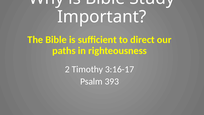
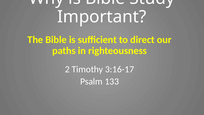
393: 393 -> 133
